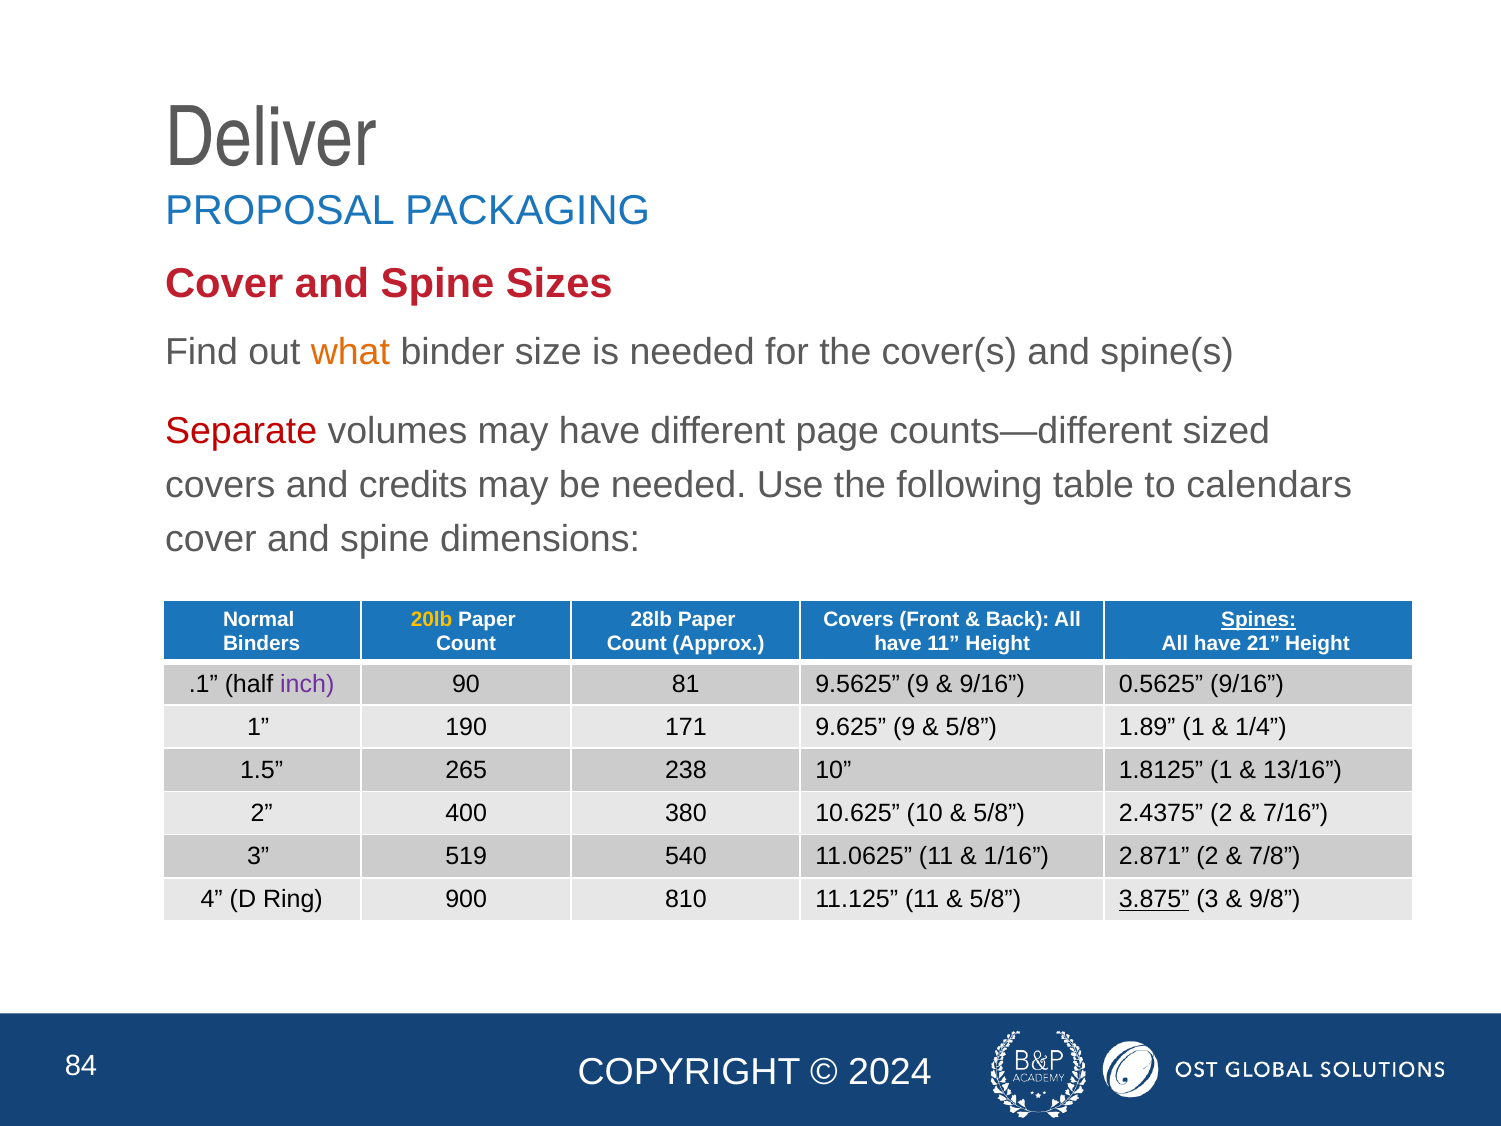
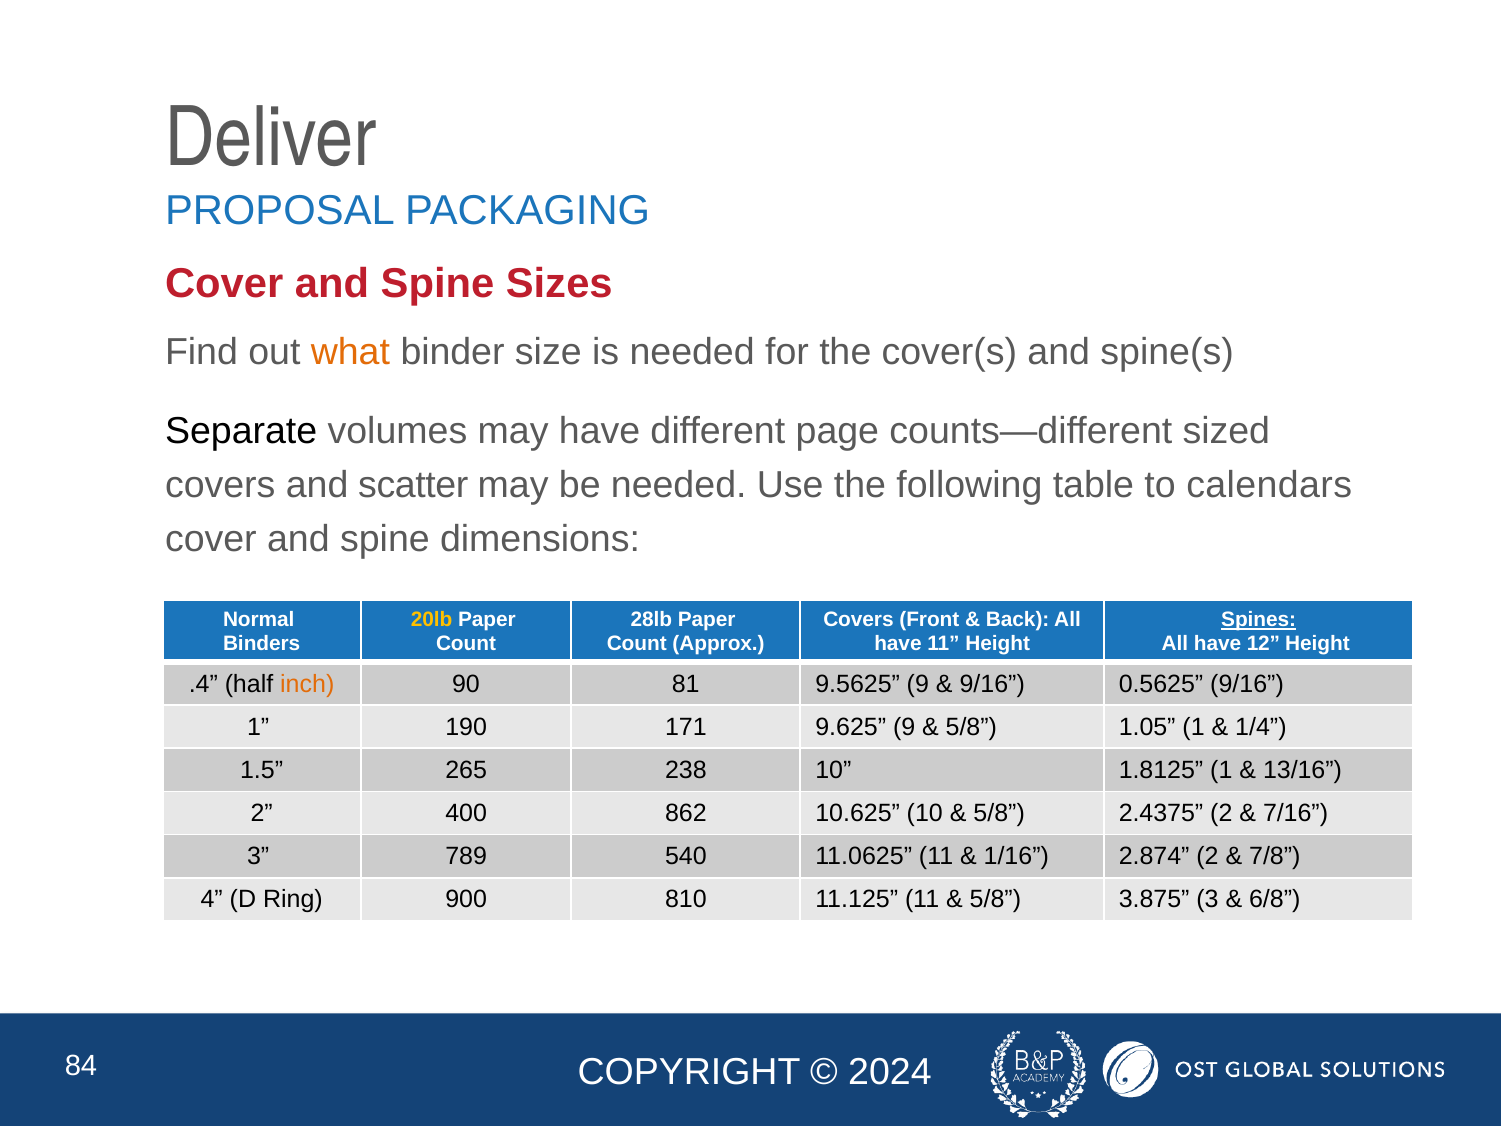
Separate colour: red -> black
credits: credits -> scatter
21: 21 -> 12
.1: .1 -> .4
inch colour: purple -> orange
1.89: 1.89 -> 1.05
380: 380 -> 862
519: 519 -> 789
2.871: 2.871 -> 2.874
3.875 underline: present -> none
9/8: 9/8 -> 6/8
